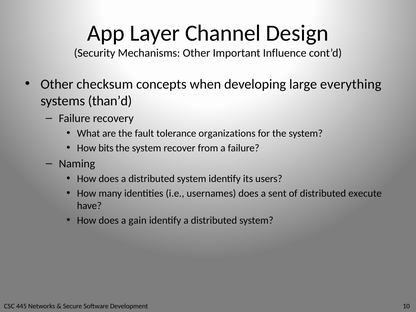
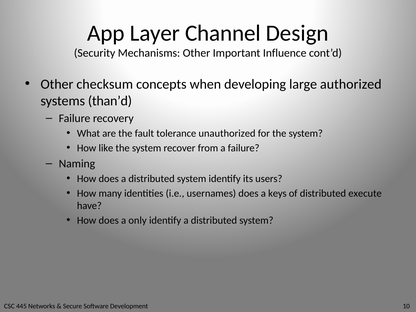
everything: everything -> authorized
organizations: organizations -> unauthorized
bits: bits -> like
sent: sent -> keys
gain: gain -> only
